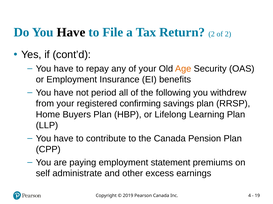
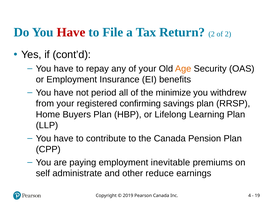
Have at (71, 32) colour: black -> red
following: following -> minimize
statement: statement -> inevitable
excess: excess -> reduce
